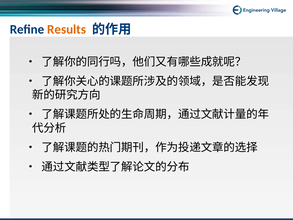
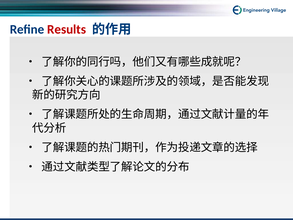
Results colour: orange -> red
